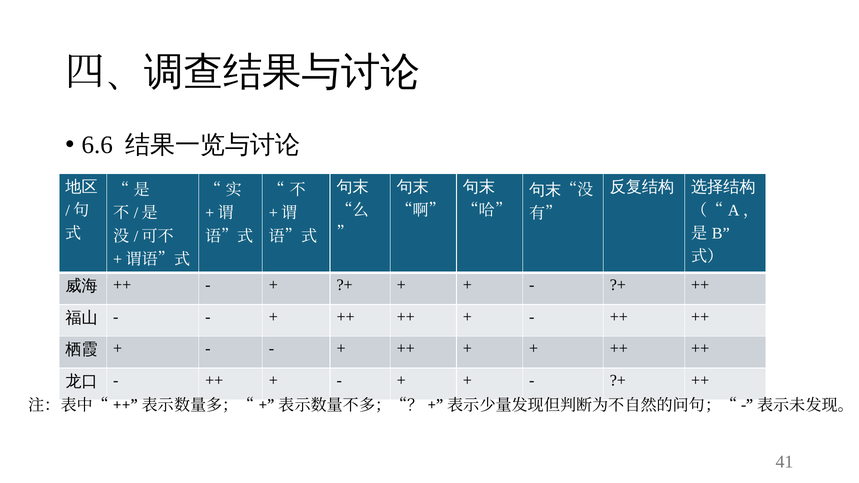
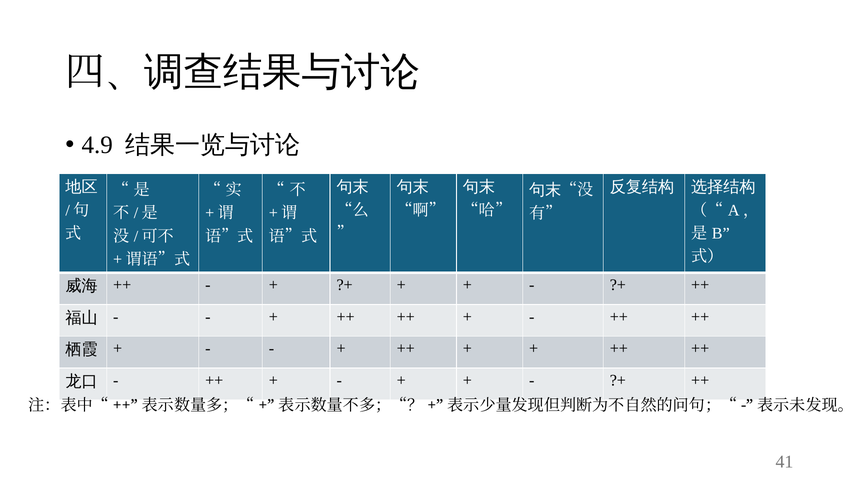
6.6: 6.6 -> 4.9
